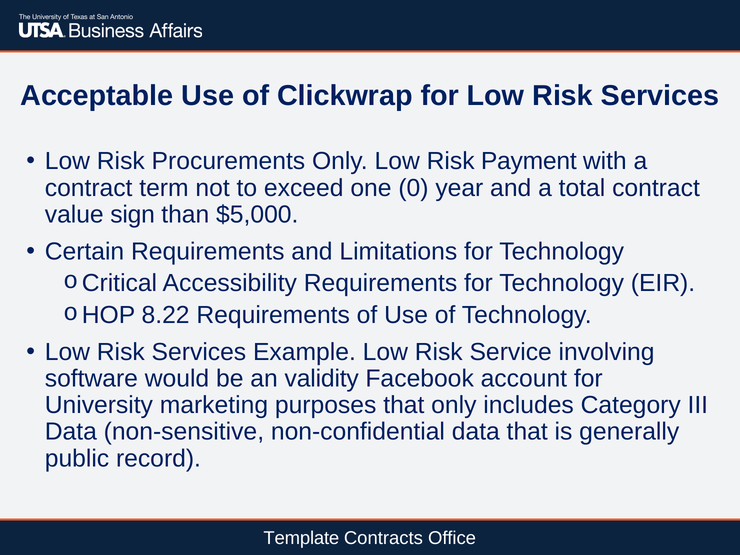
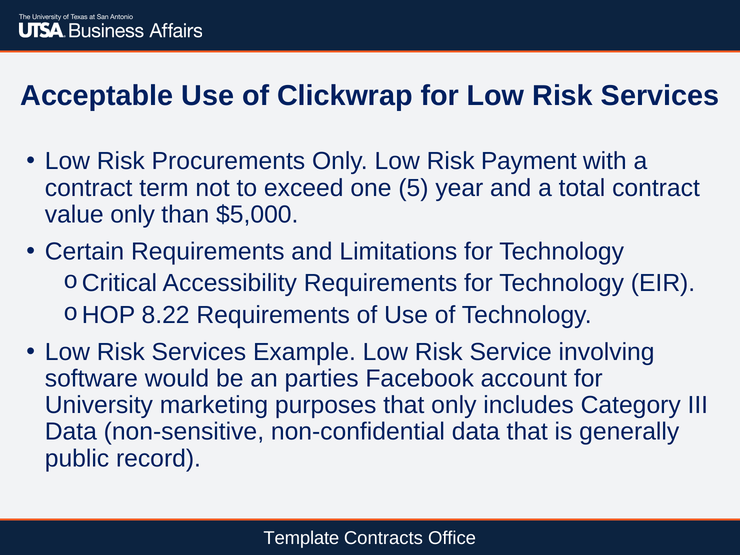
0: 0 -> 5
value sign: sign -> only
validity: validity -> parties
